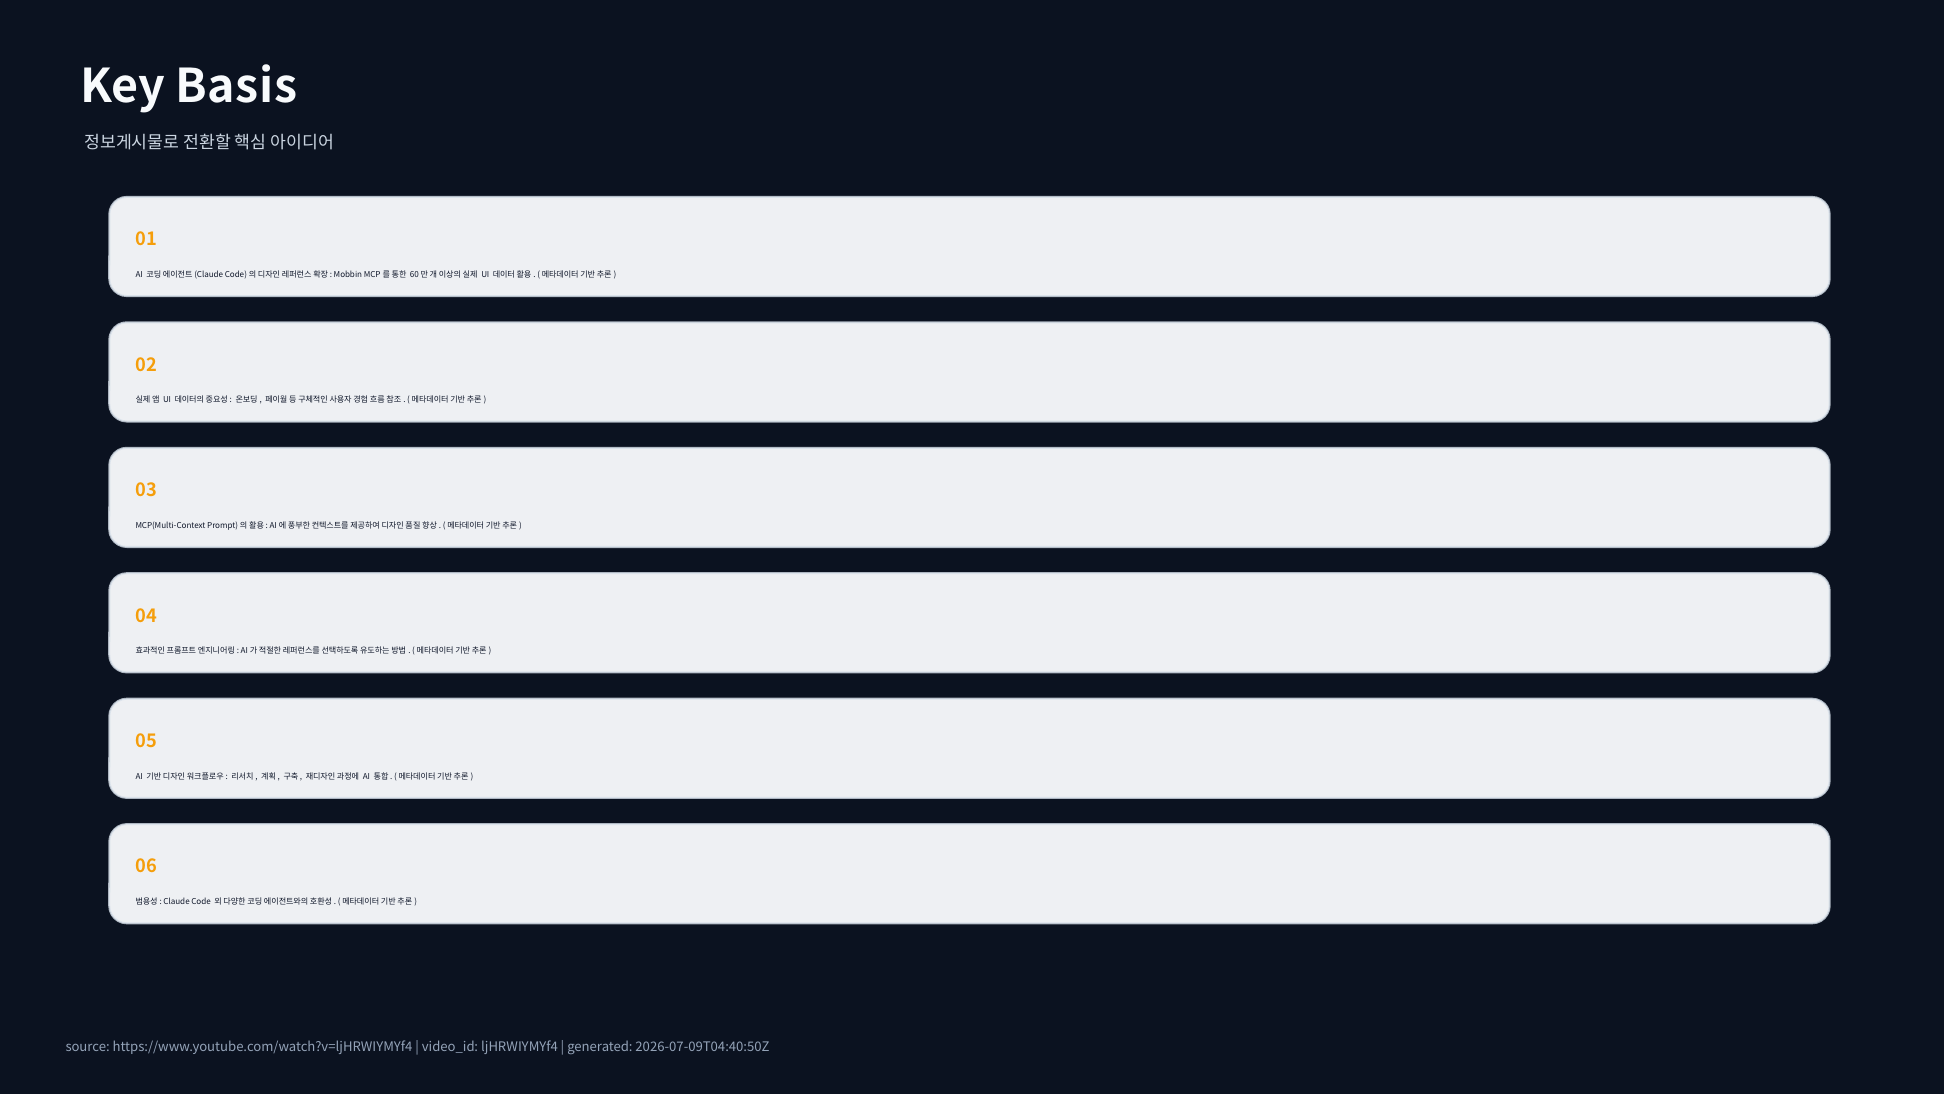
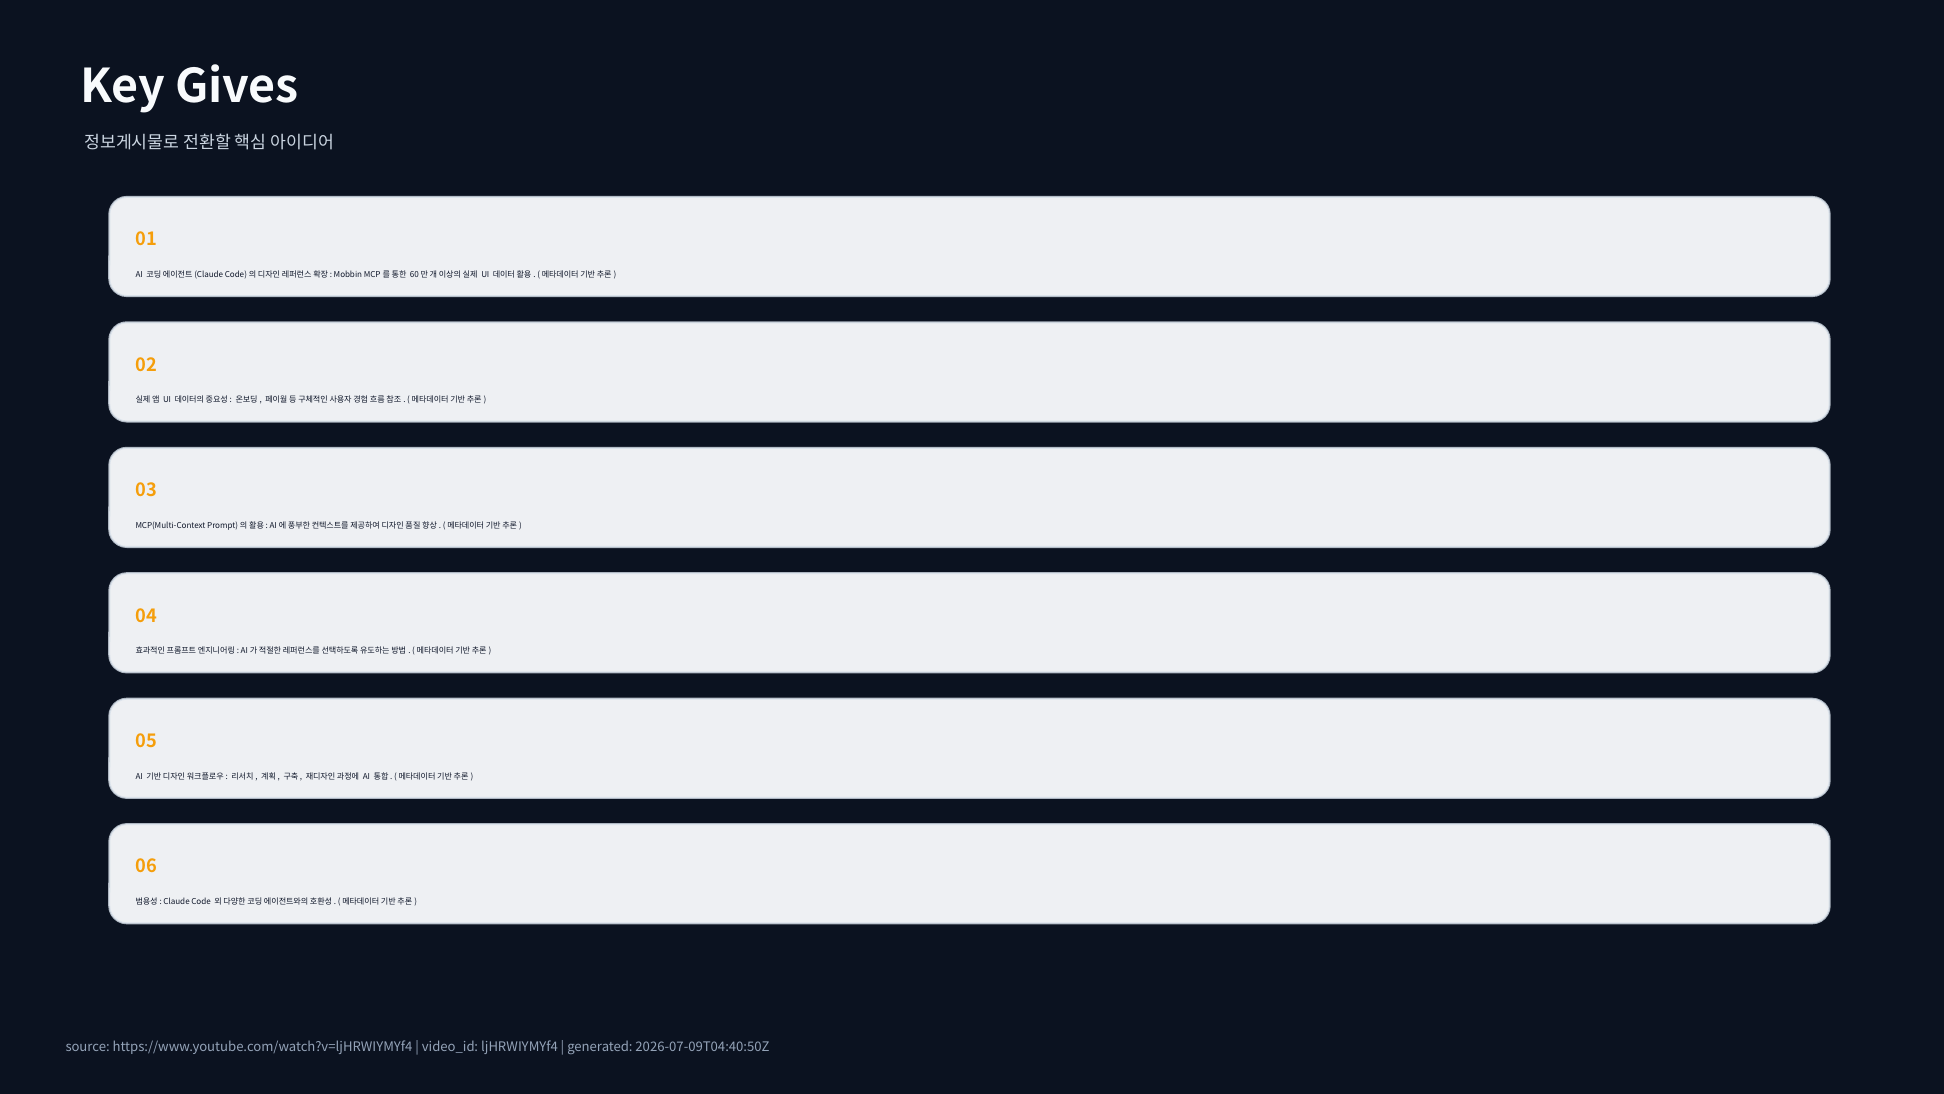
Basis: Basis -> Gives
